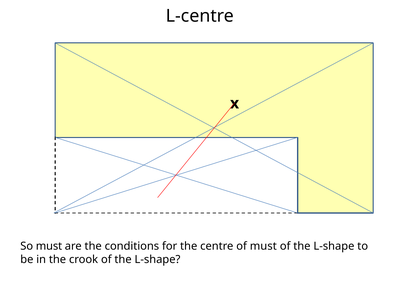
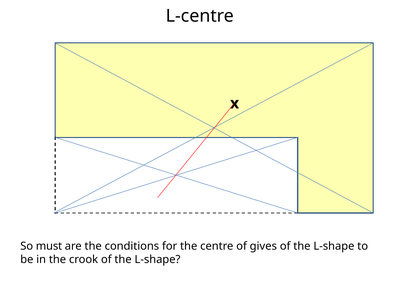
of must: must -> gives
